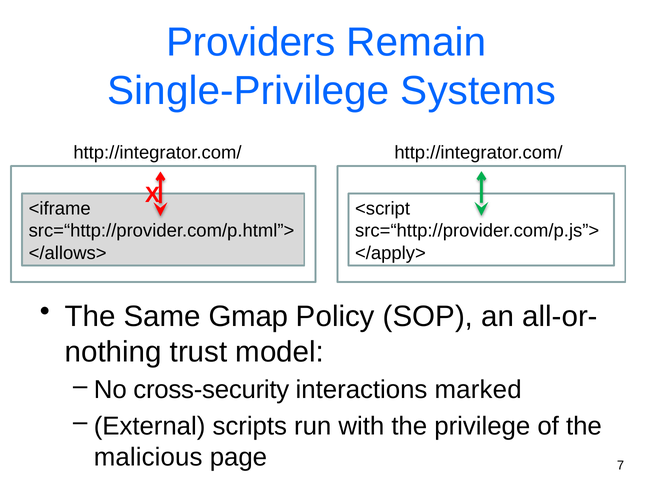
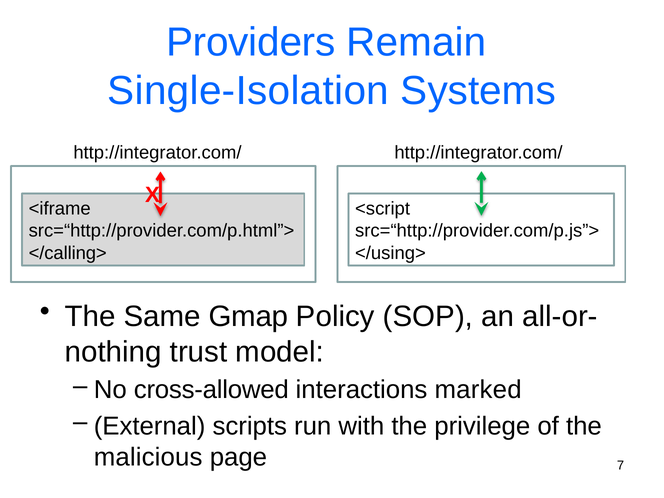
Single-Privilege: Single-Privilege -> Single-Isolation
</allows>: </allows> -> </calling>
</apply>: </apply> -> </using>
cross-security: cross-security -> cross-allowed
